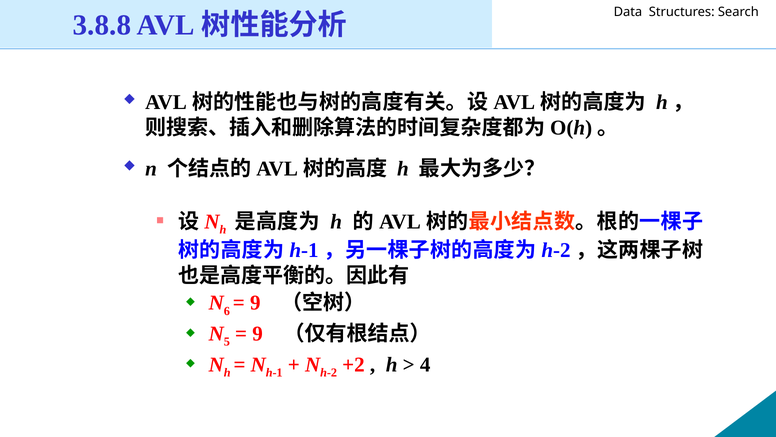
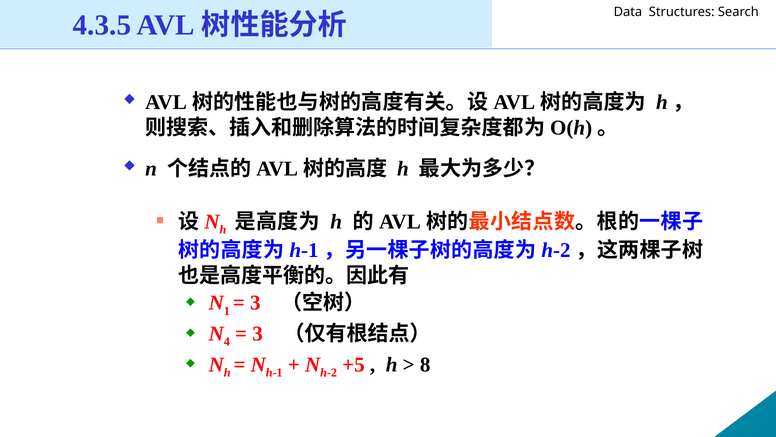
3.8.8: 3.8.8 -> 4.3.5
6: 6 -> 1
9 at (255, 303): 9 -> 3
5: 5 -> 4
9 at (258, 333): 9 -> 3
+2: +2 -> +5
4: 4 -> 8
